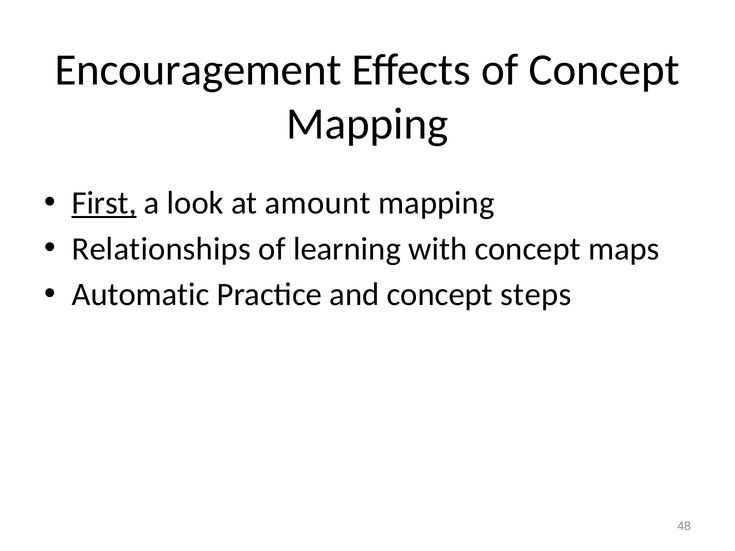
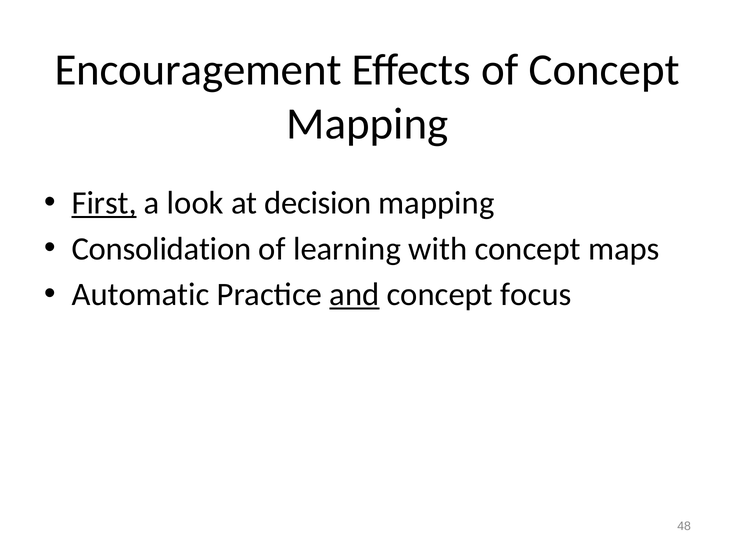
amount: amount -> decision
Relationships: Relationships -> Consolidation
and underline: none -> present
steps: steps -> focus
